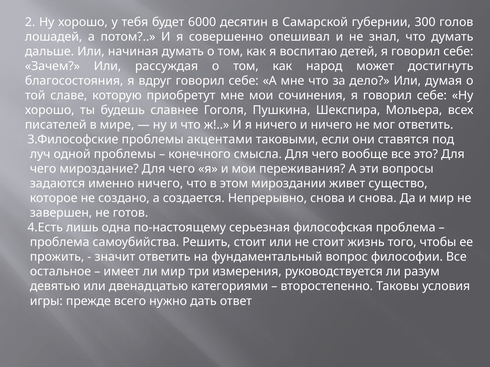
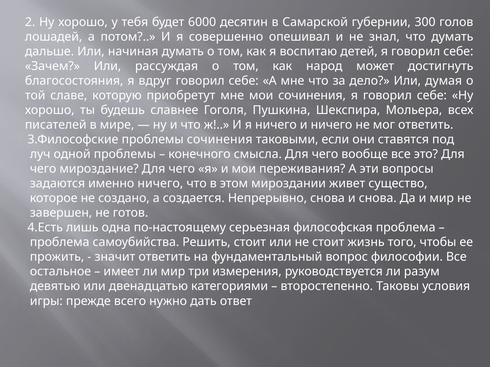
проблемы акцентами: акцентами -> сочинения
